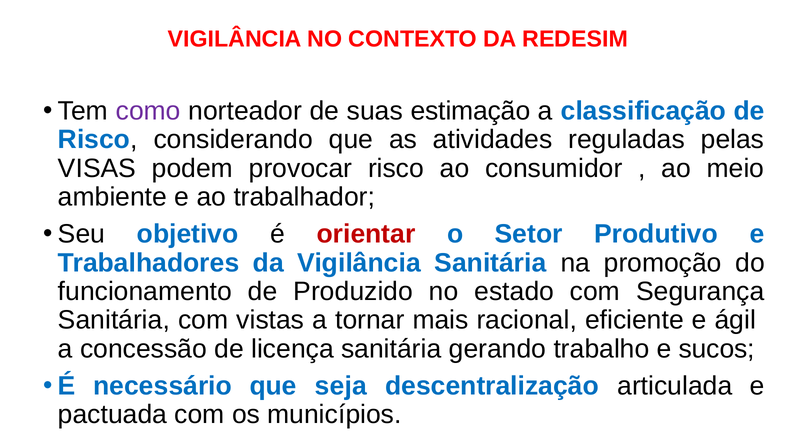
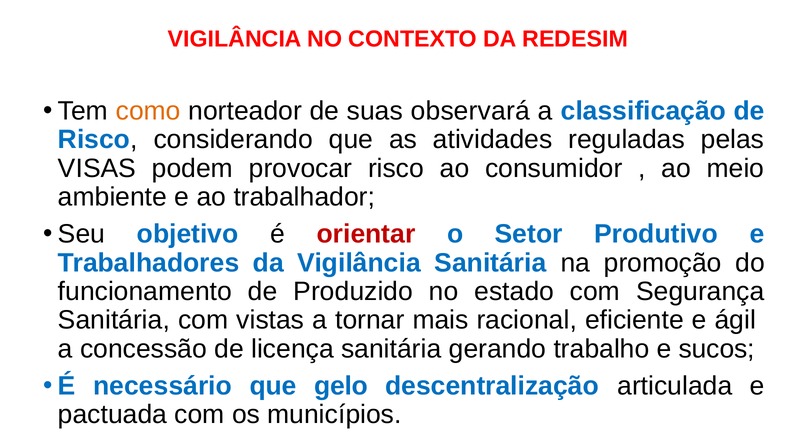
como colour: purple -> orange
estimação: estimação -> observará
seja: seja -> gelo
